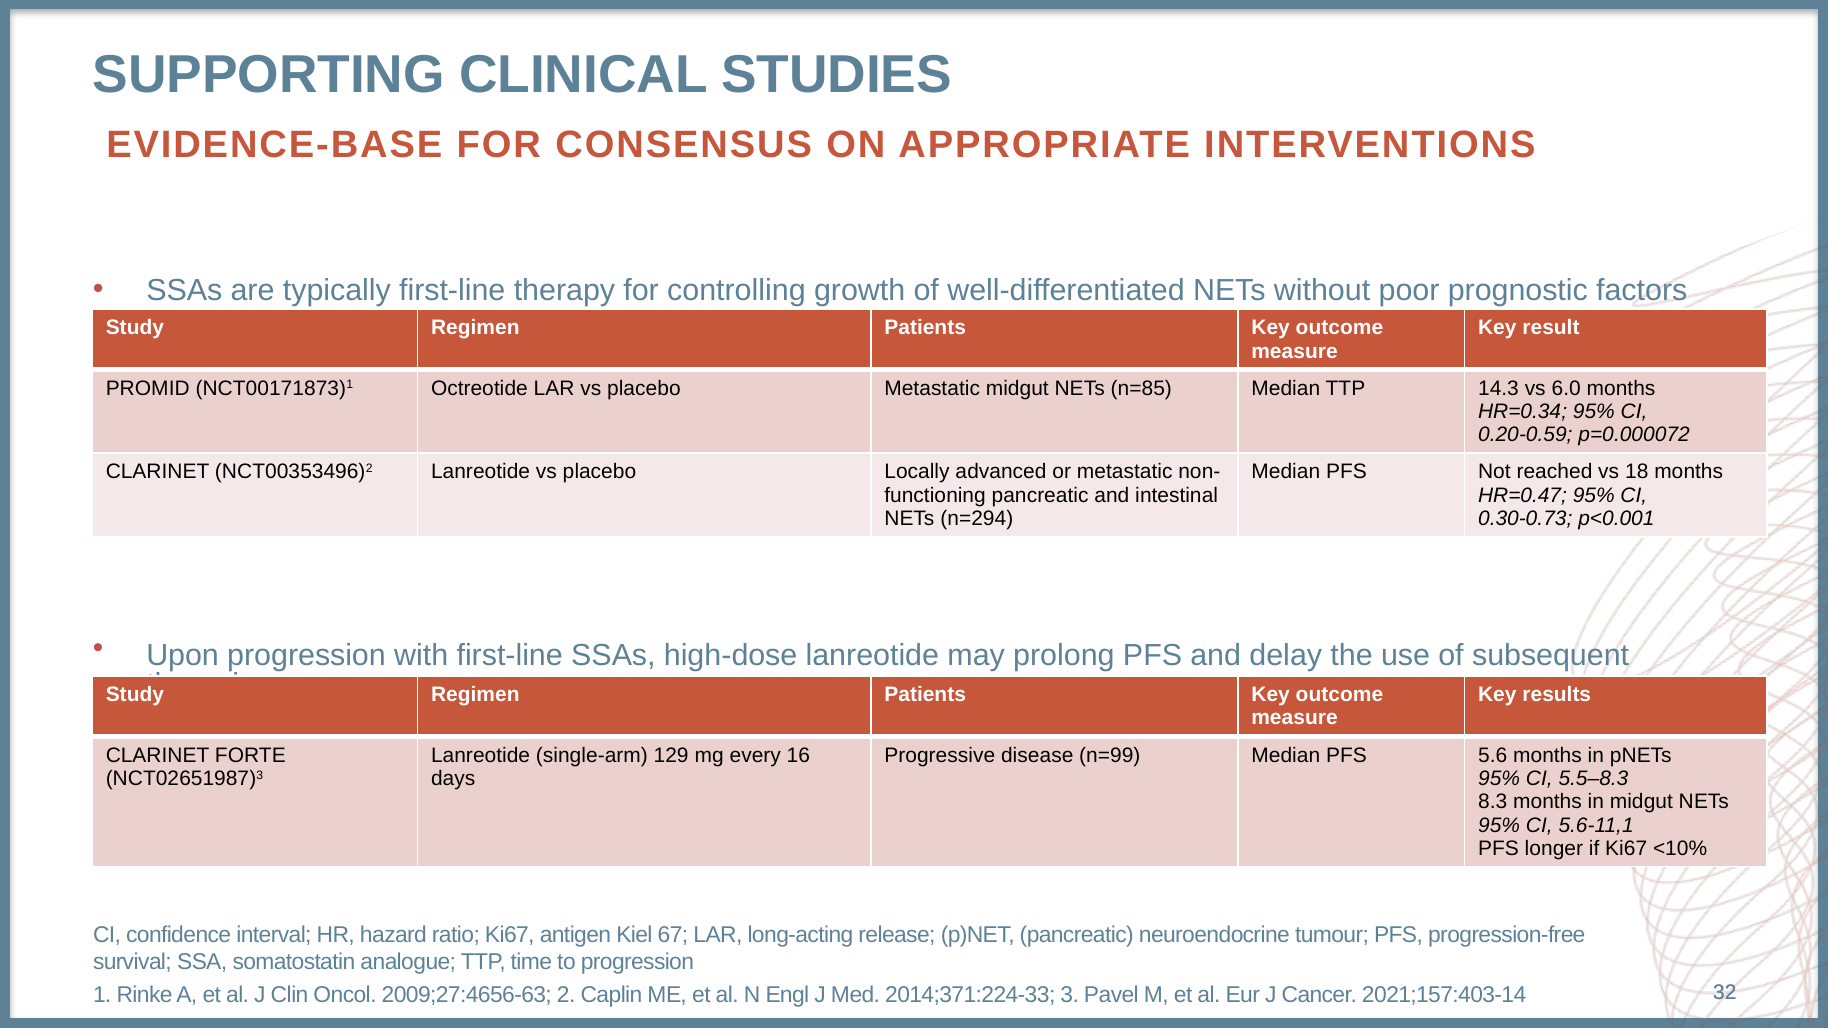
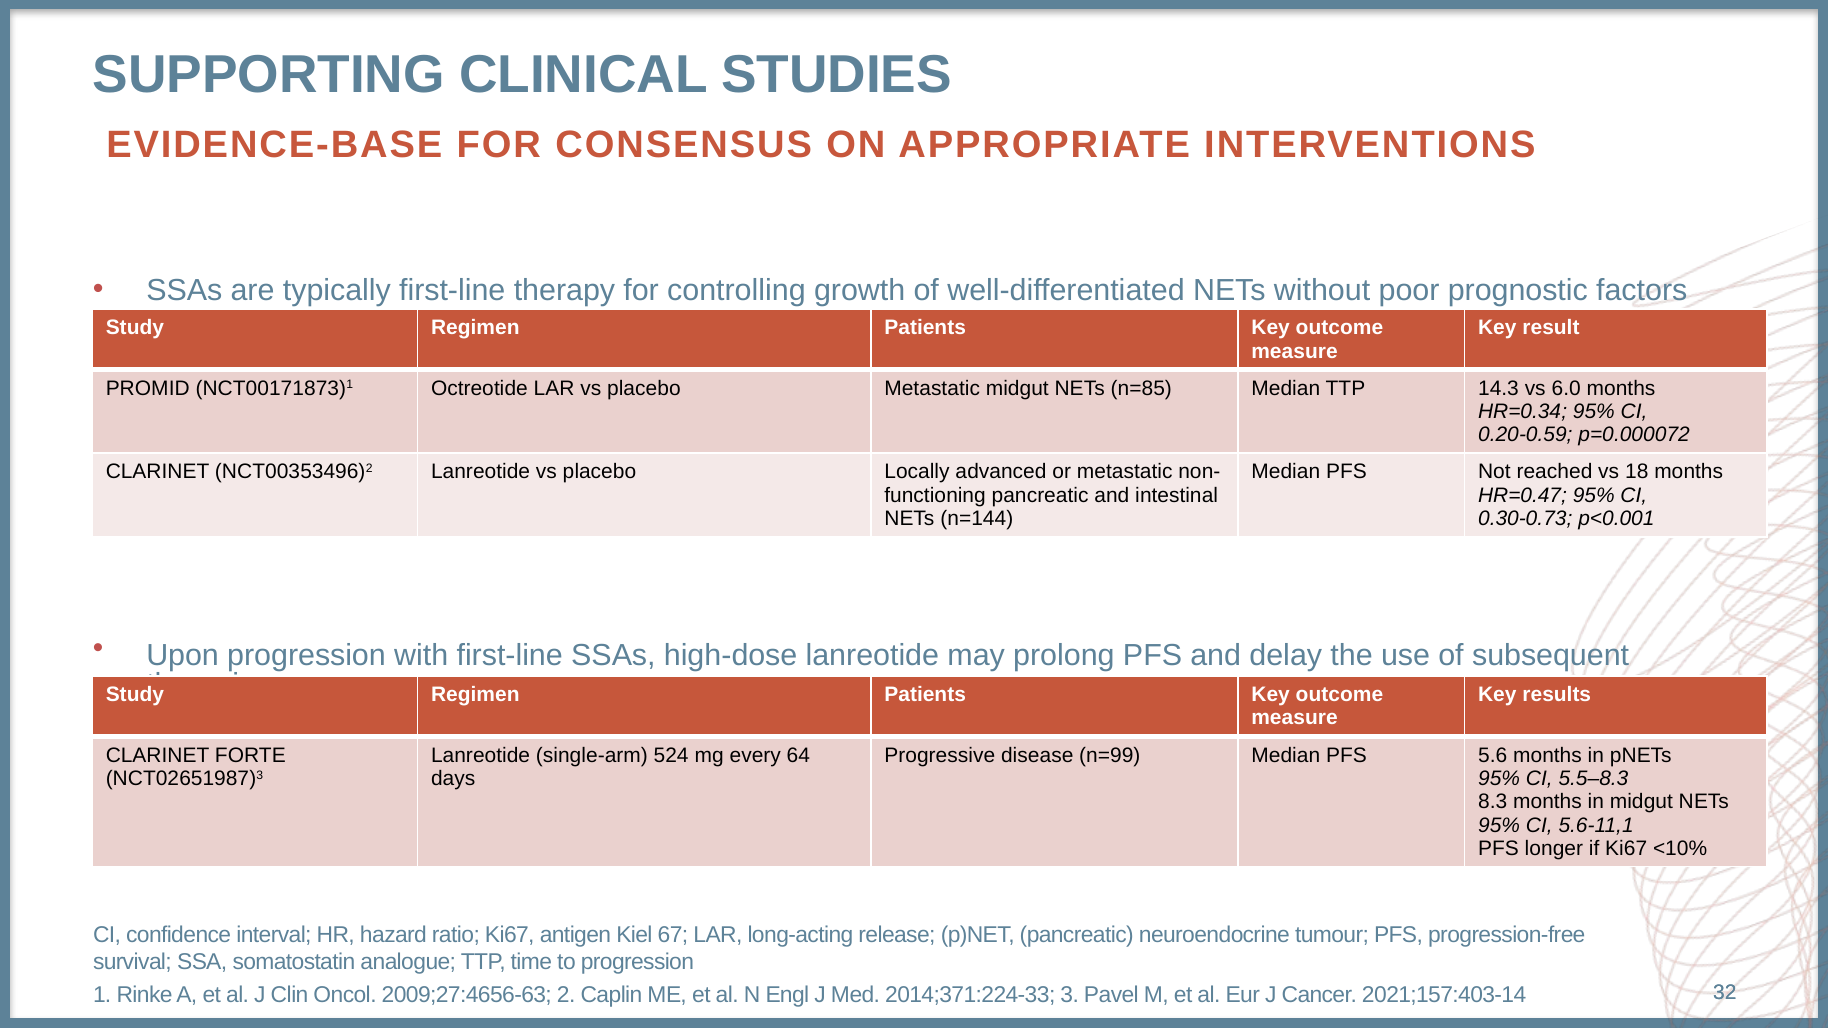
n=294: n=294 -> n=144
129: 129 -> 524
16: 16 -> 64
